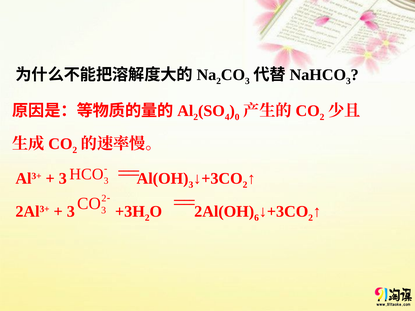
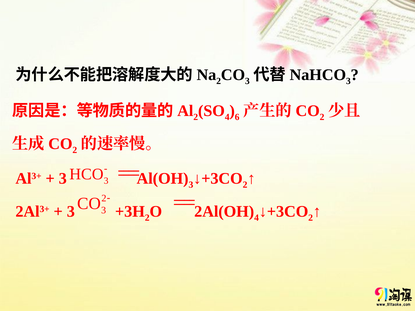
0: 0 -> 6
6 at (257, 218): 6 -> 4
